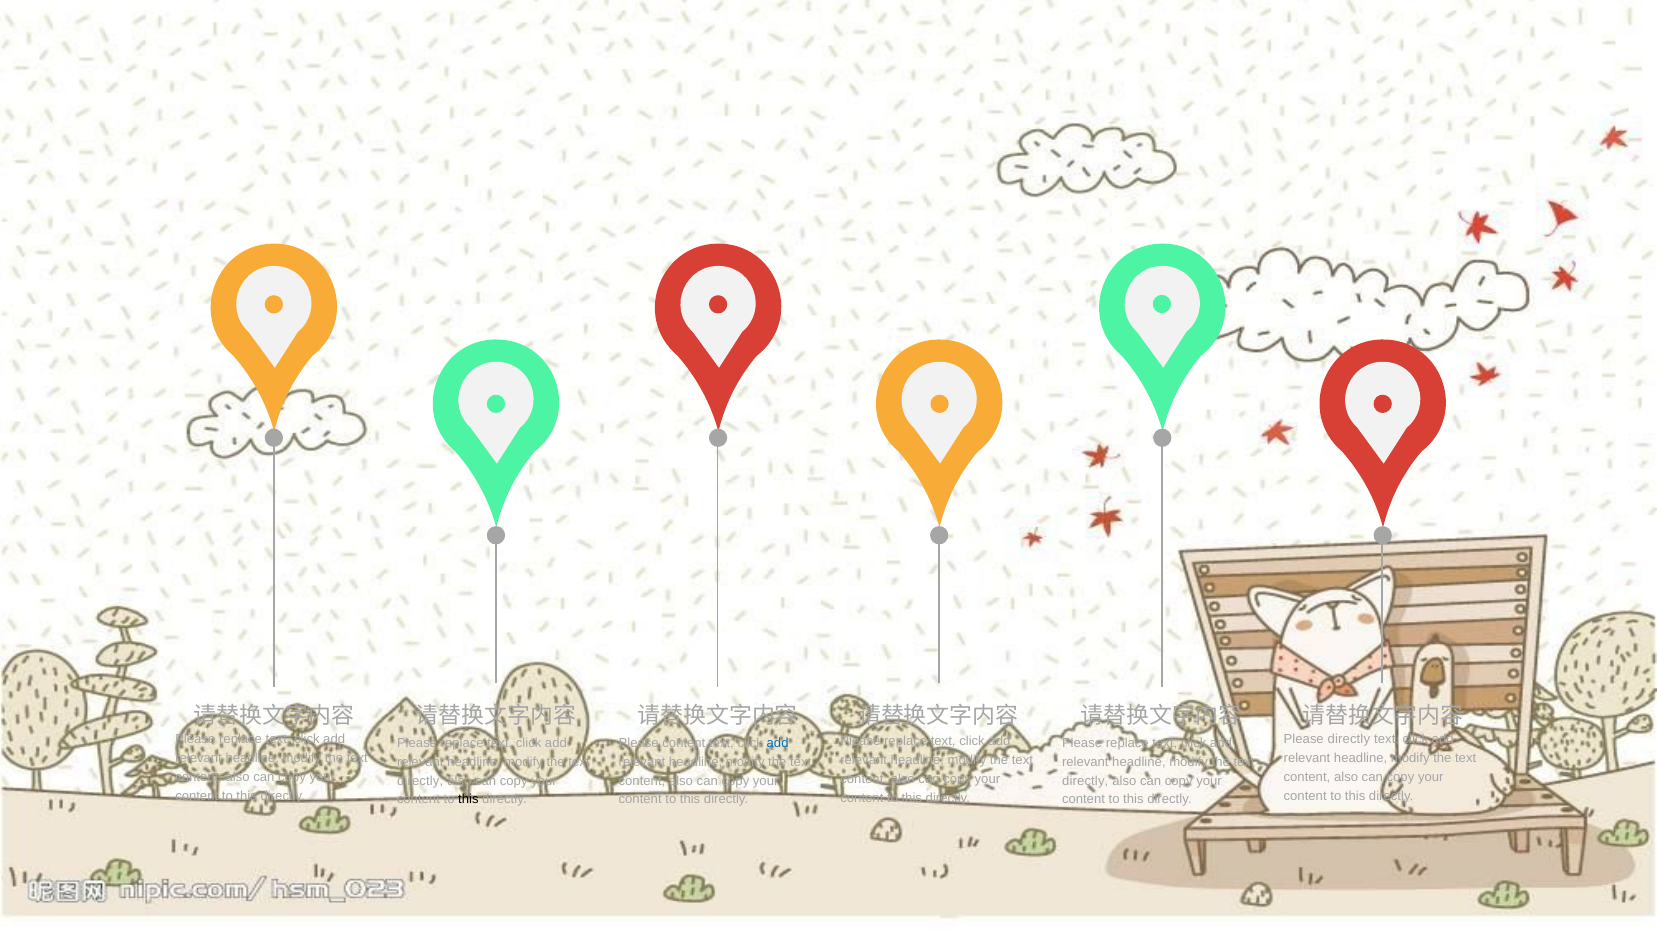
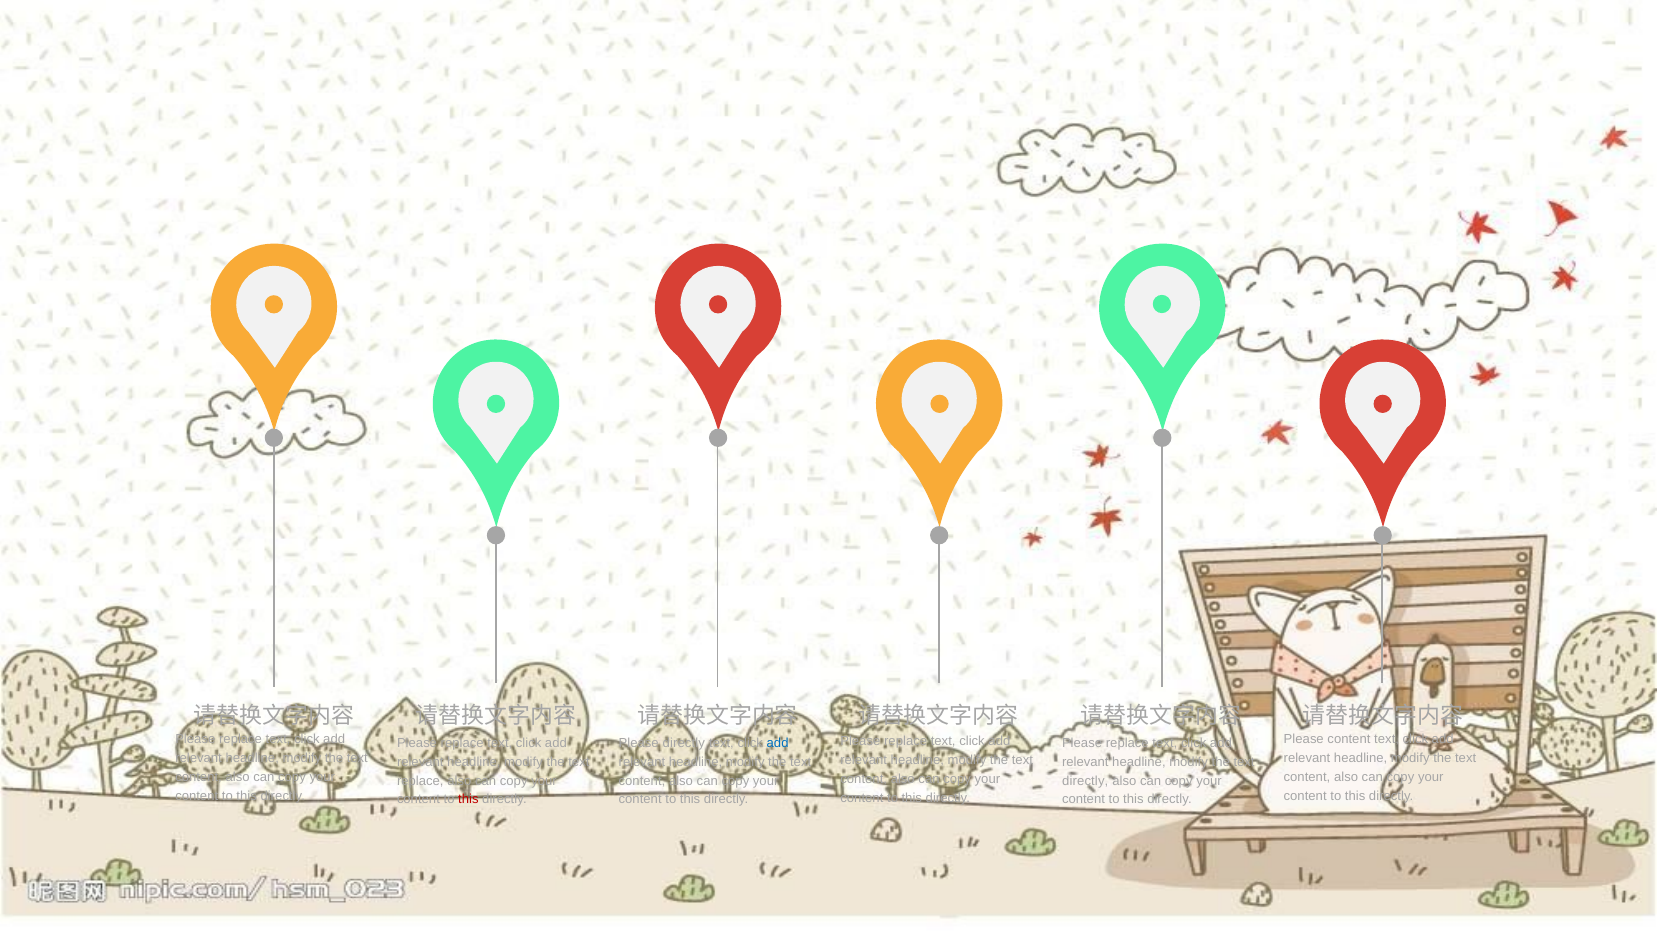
Please directly: directly -> content
Please content: content -> directly
directly at (420, 781): directly -> replace
this at (468, 800) colour: black -> red
